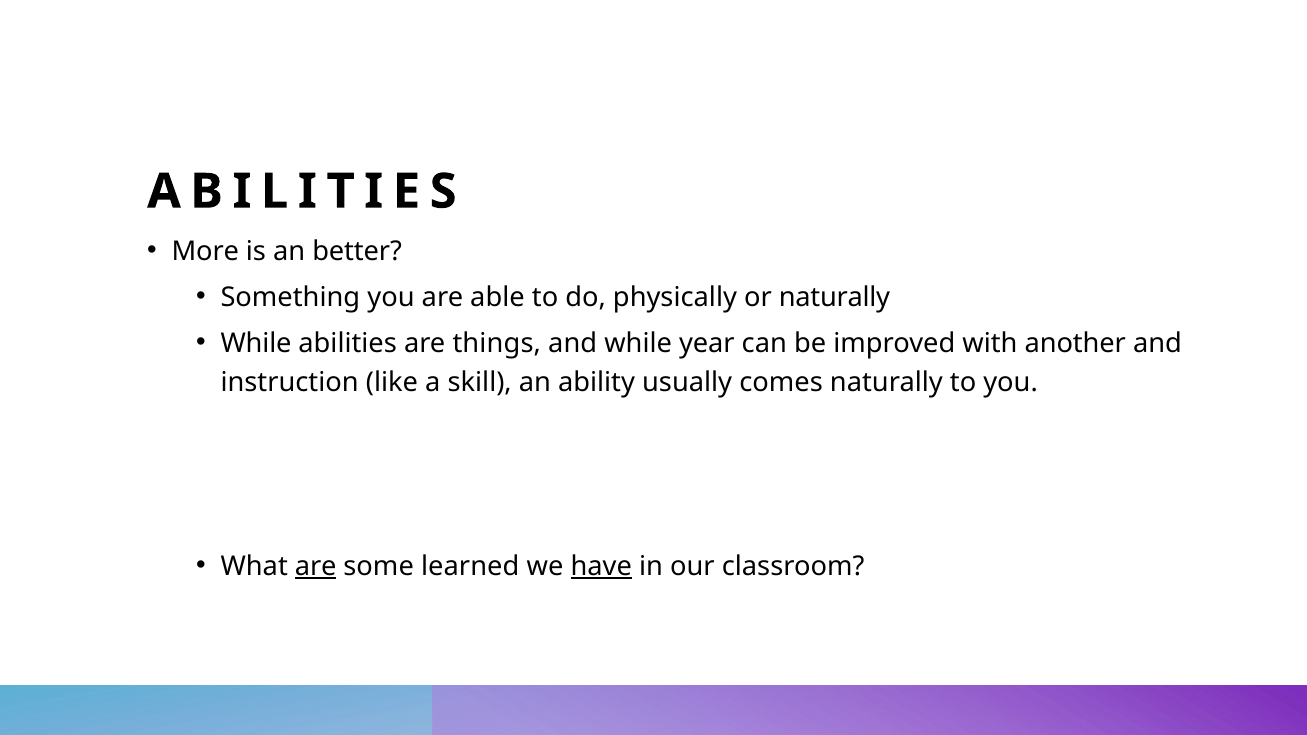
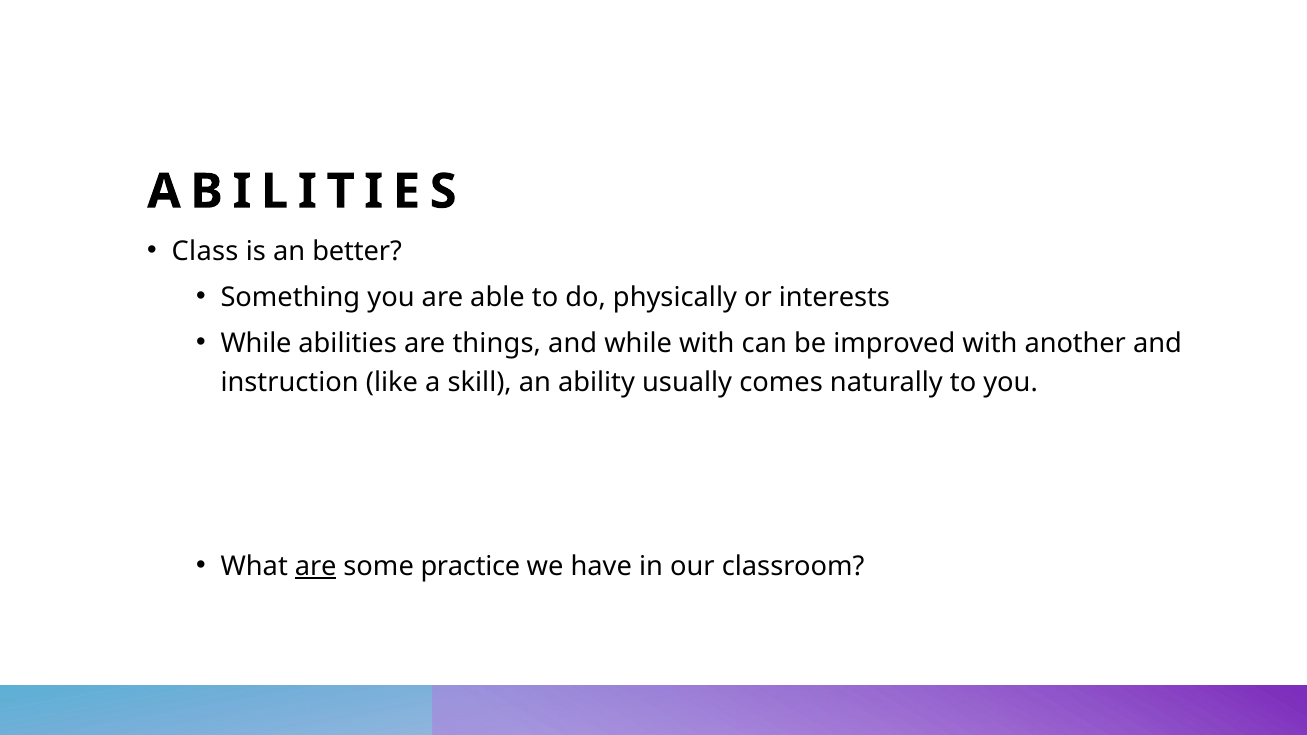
More: More -> Class
or naturally: naturally -> interests
while year: year -> with
learned: learned -> practice
have underline: present -> none
